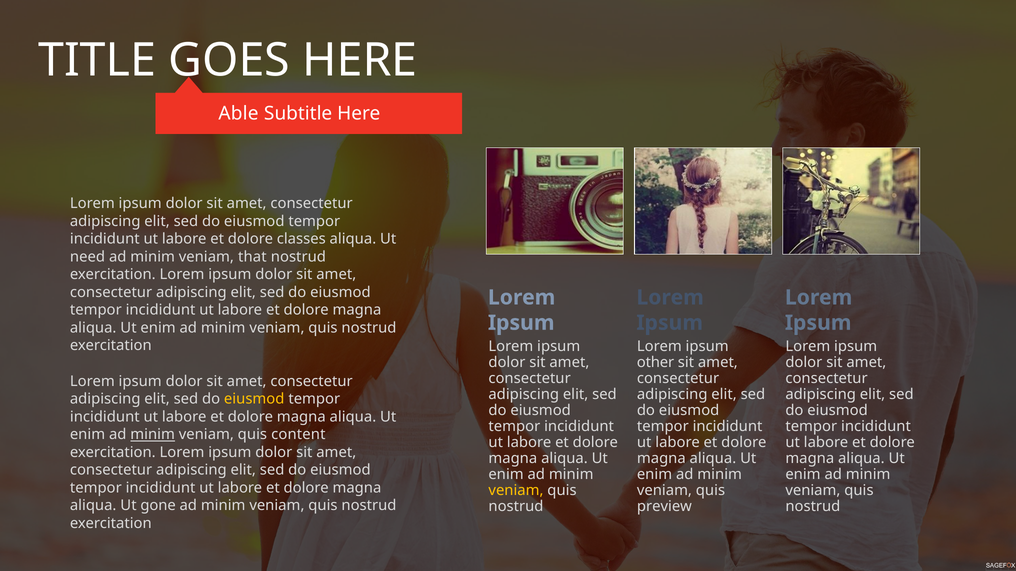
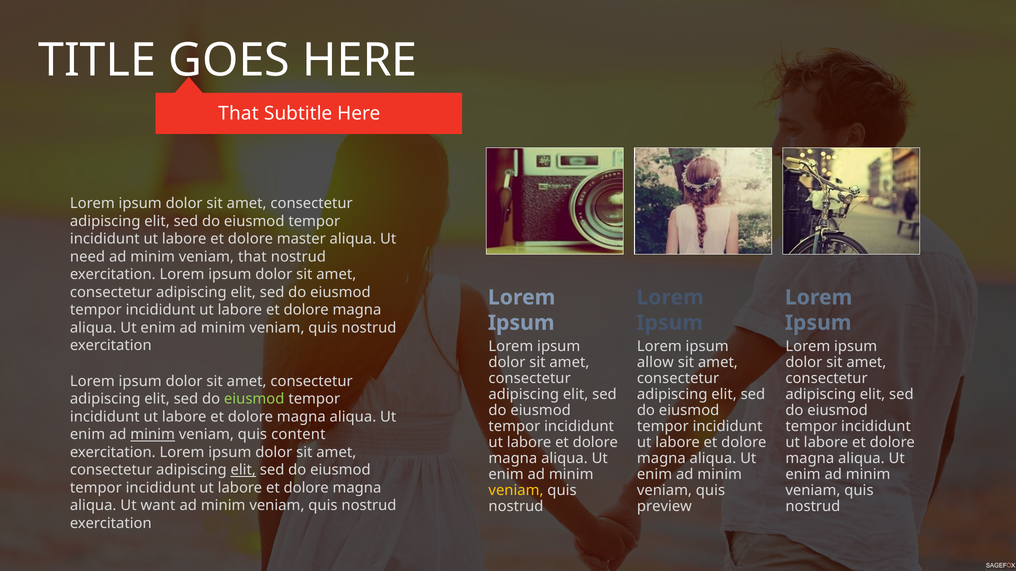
Able at (238, 114): Able -> That
classes: classes -> master
other: other -> allow
eiusmod at (254, 399) colour: yellow -> light green
elit at (243, 470) underline: none -> present
gone: gone -> want
